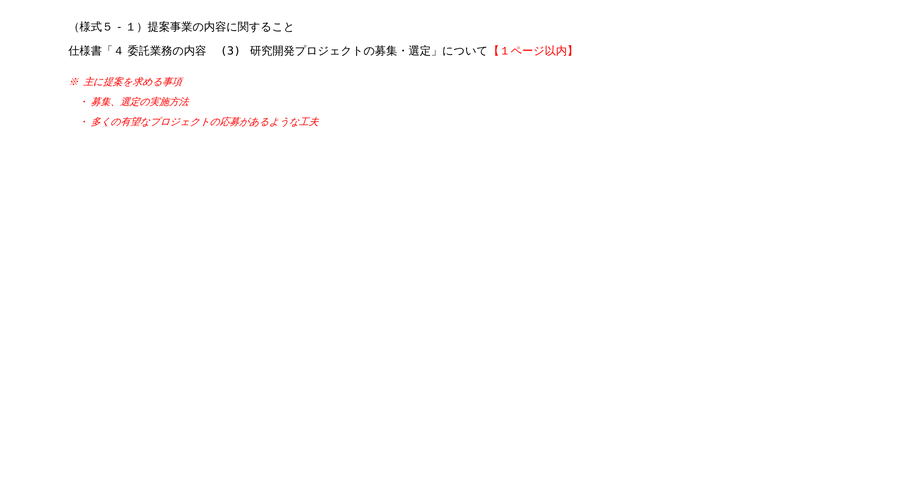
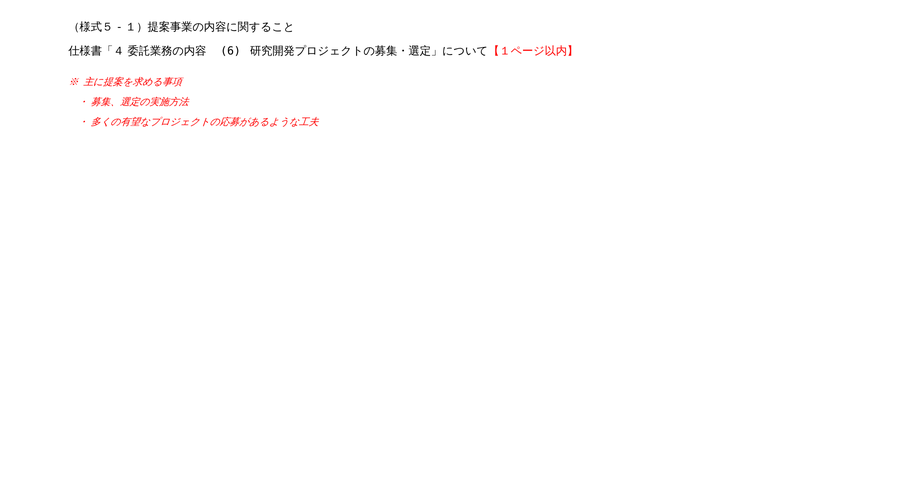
3: 3 -> 6
